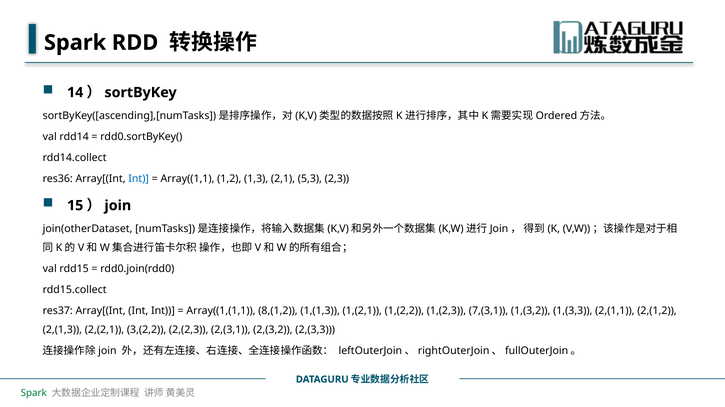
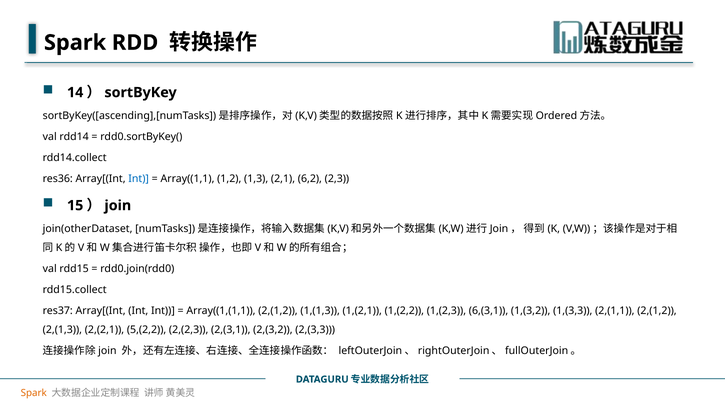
5,3: 5,3 -> 6,2
Array((1,(1,1 8,(1,2: 8,(1,2 -> 2,(1,2
7,(3,1: 7,(3,1 -> 6,(3,1
3,(2,2: 3,(2,2 -> 5,(2,2
Spark at (34, 394) colour: green -> orange
